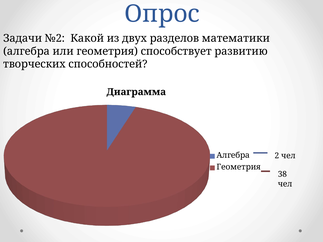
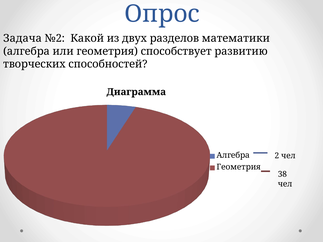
Задачи: Задачи -> Задача
